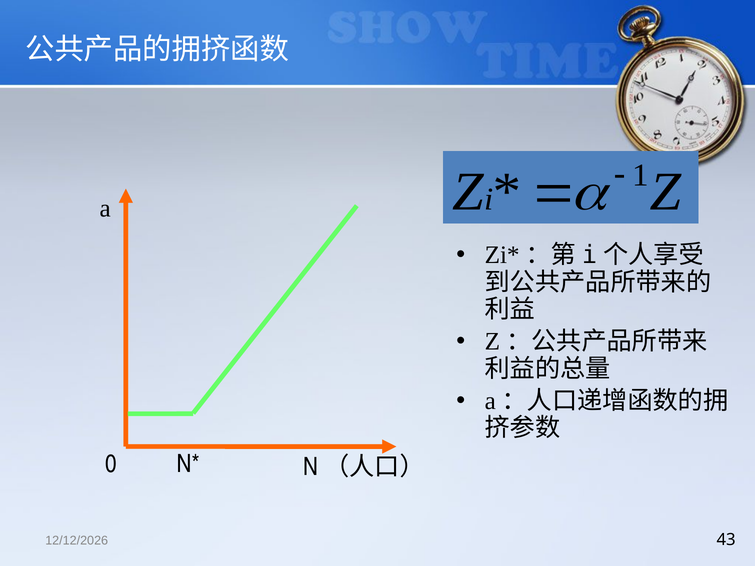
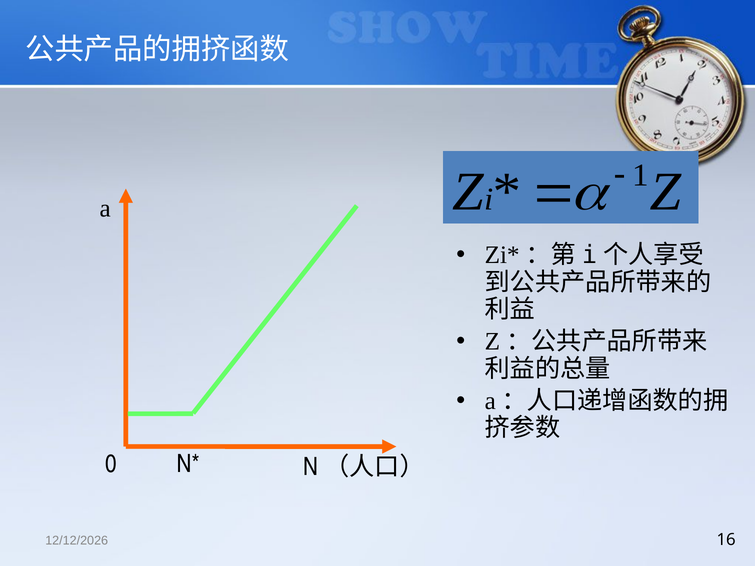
43: 43 -> 16
